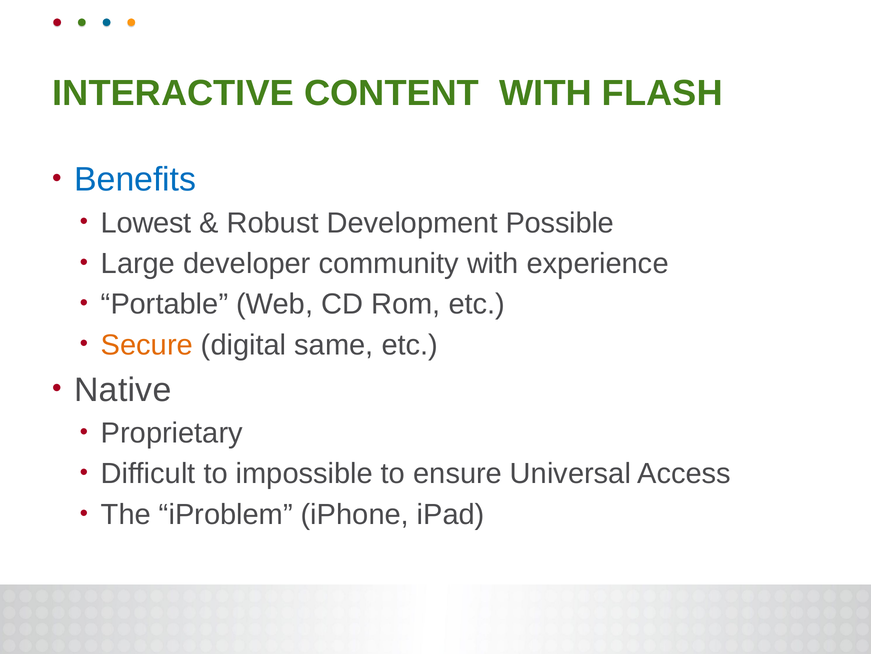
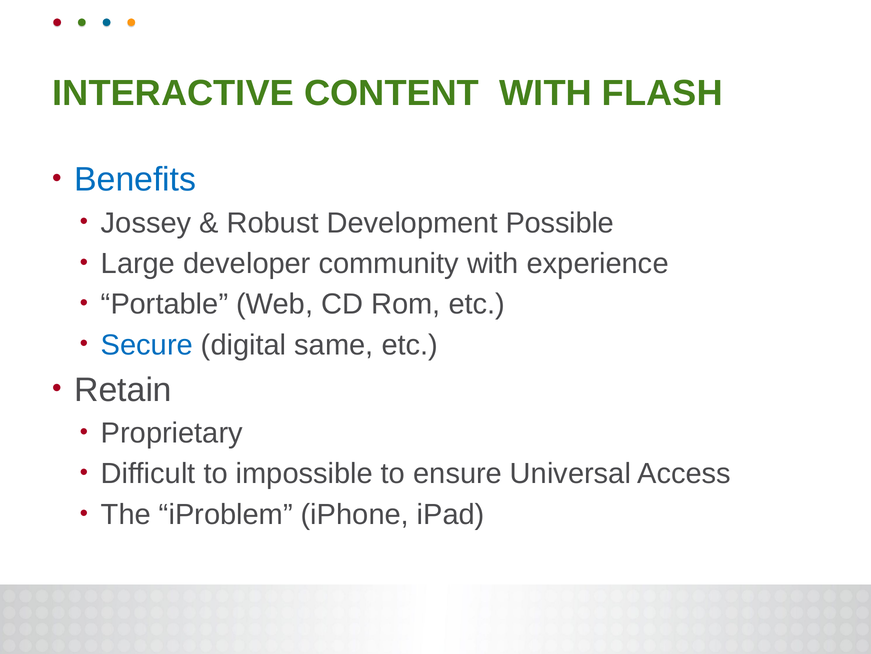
Lowest: Lowest -> Jossey
Secure colour: orange -> blue
Native: Native -> Retain
